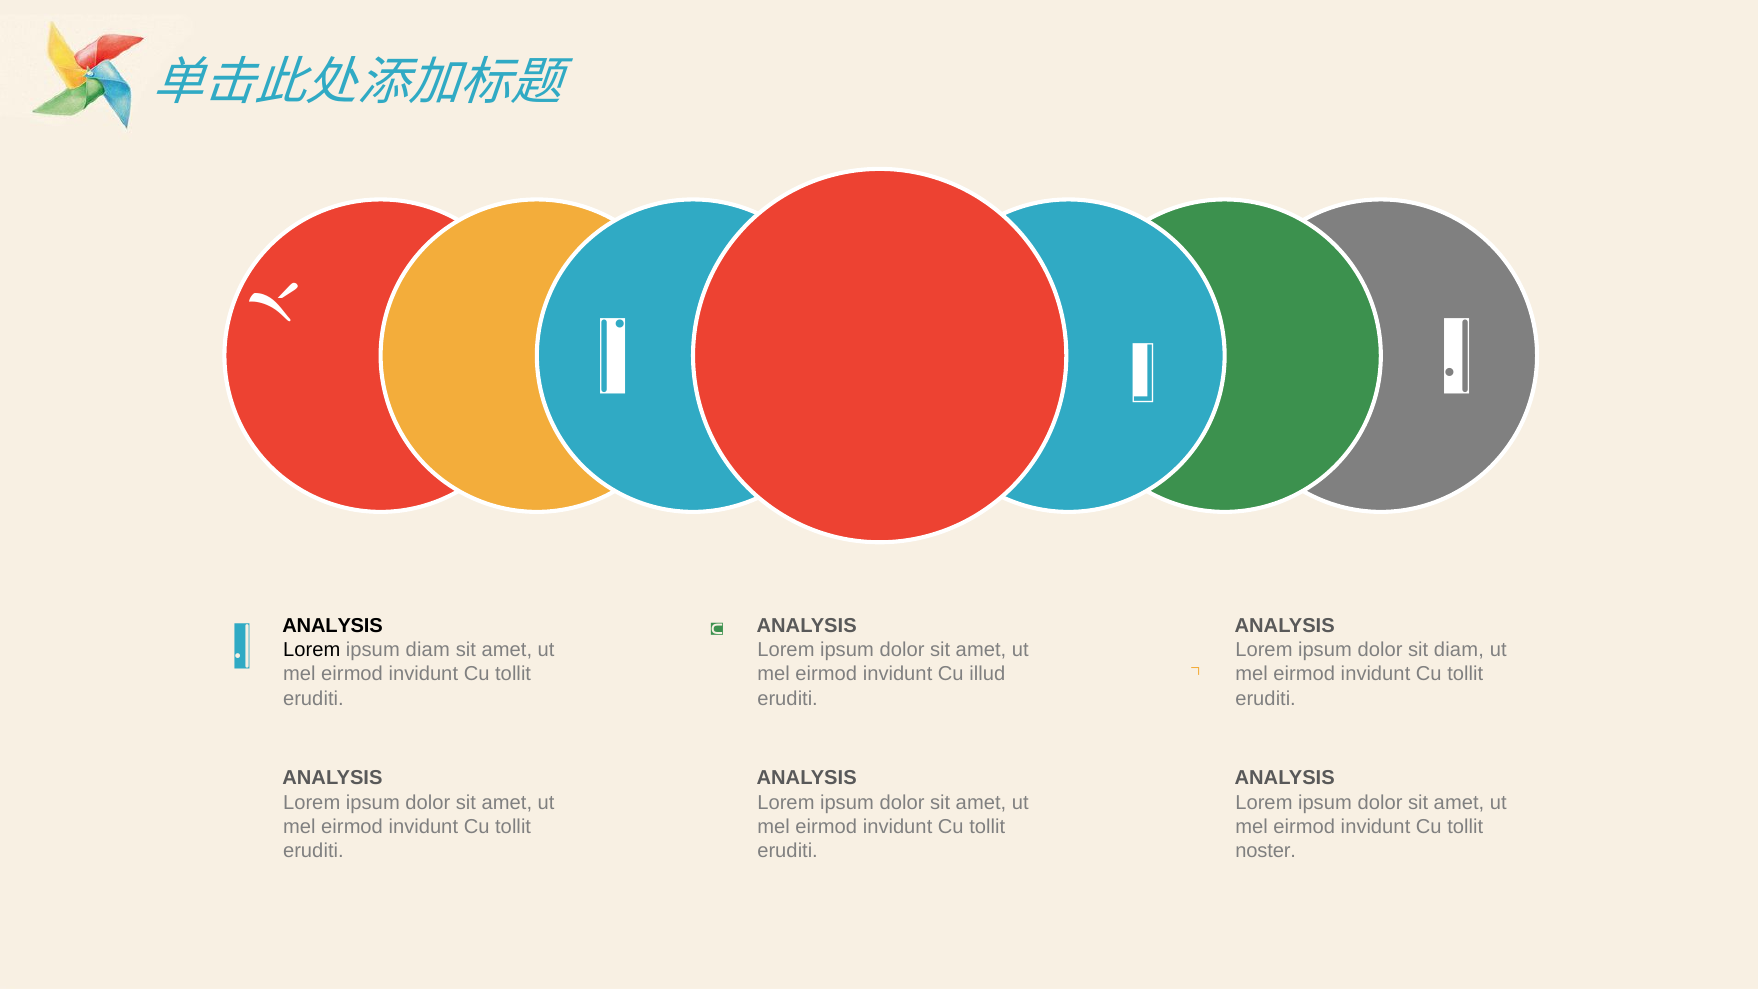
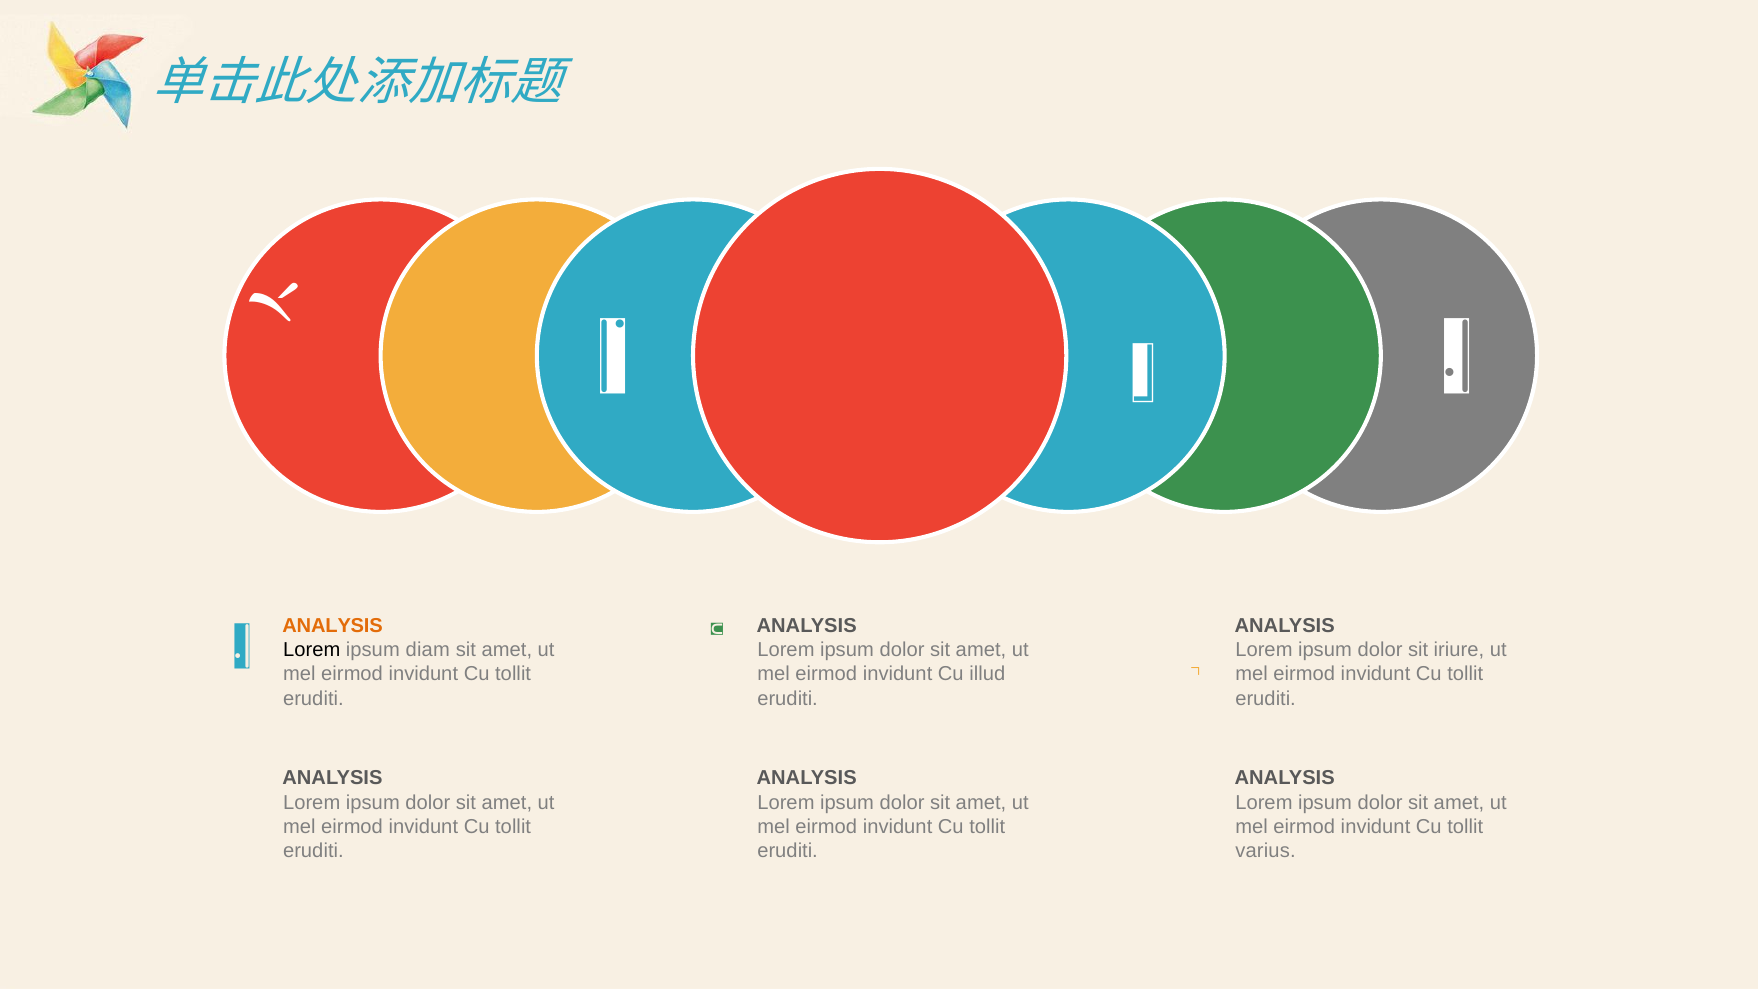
ANALYSIS at (333, 625) colour: black -> orange
sit diam: diam -> iriure
noster: noster -> varius
